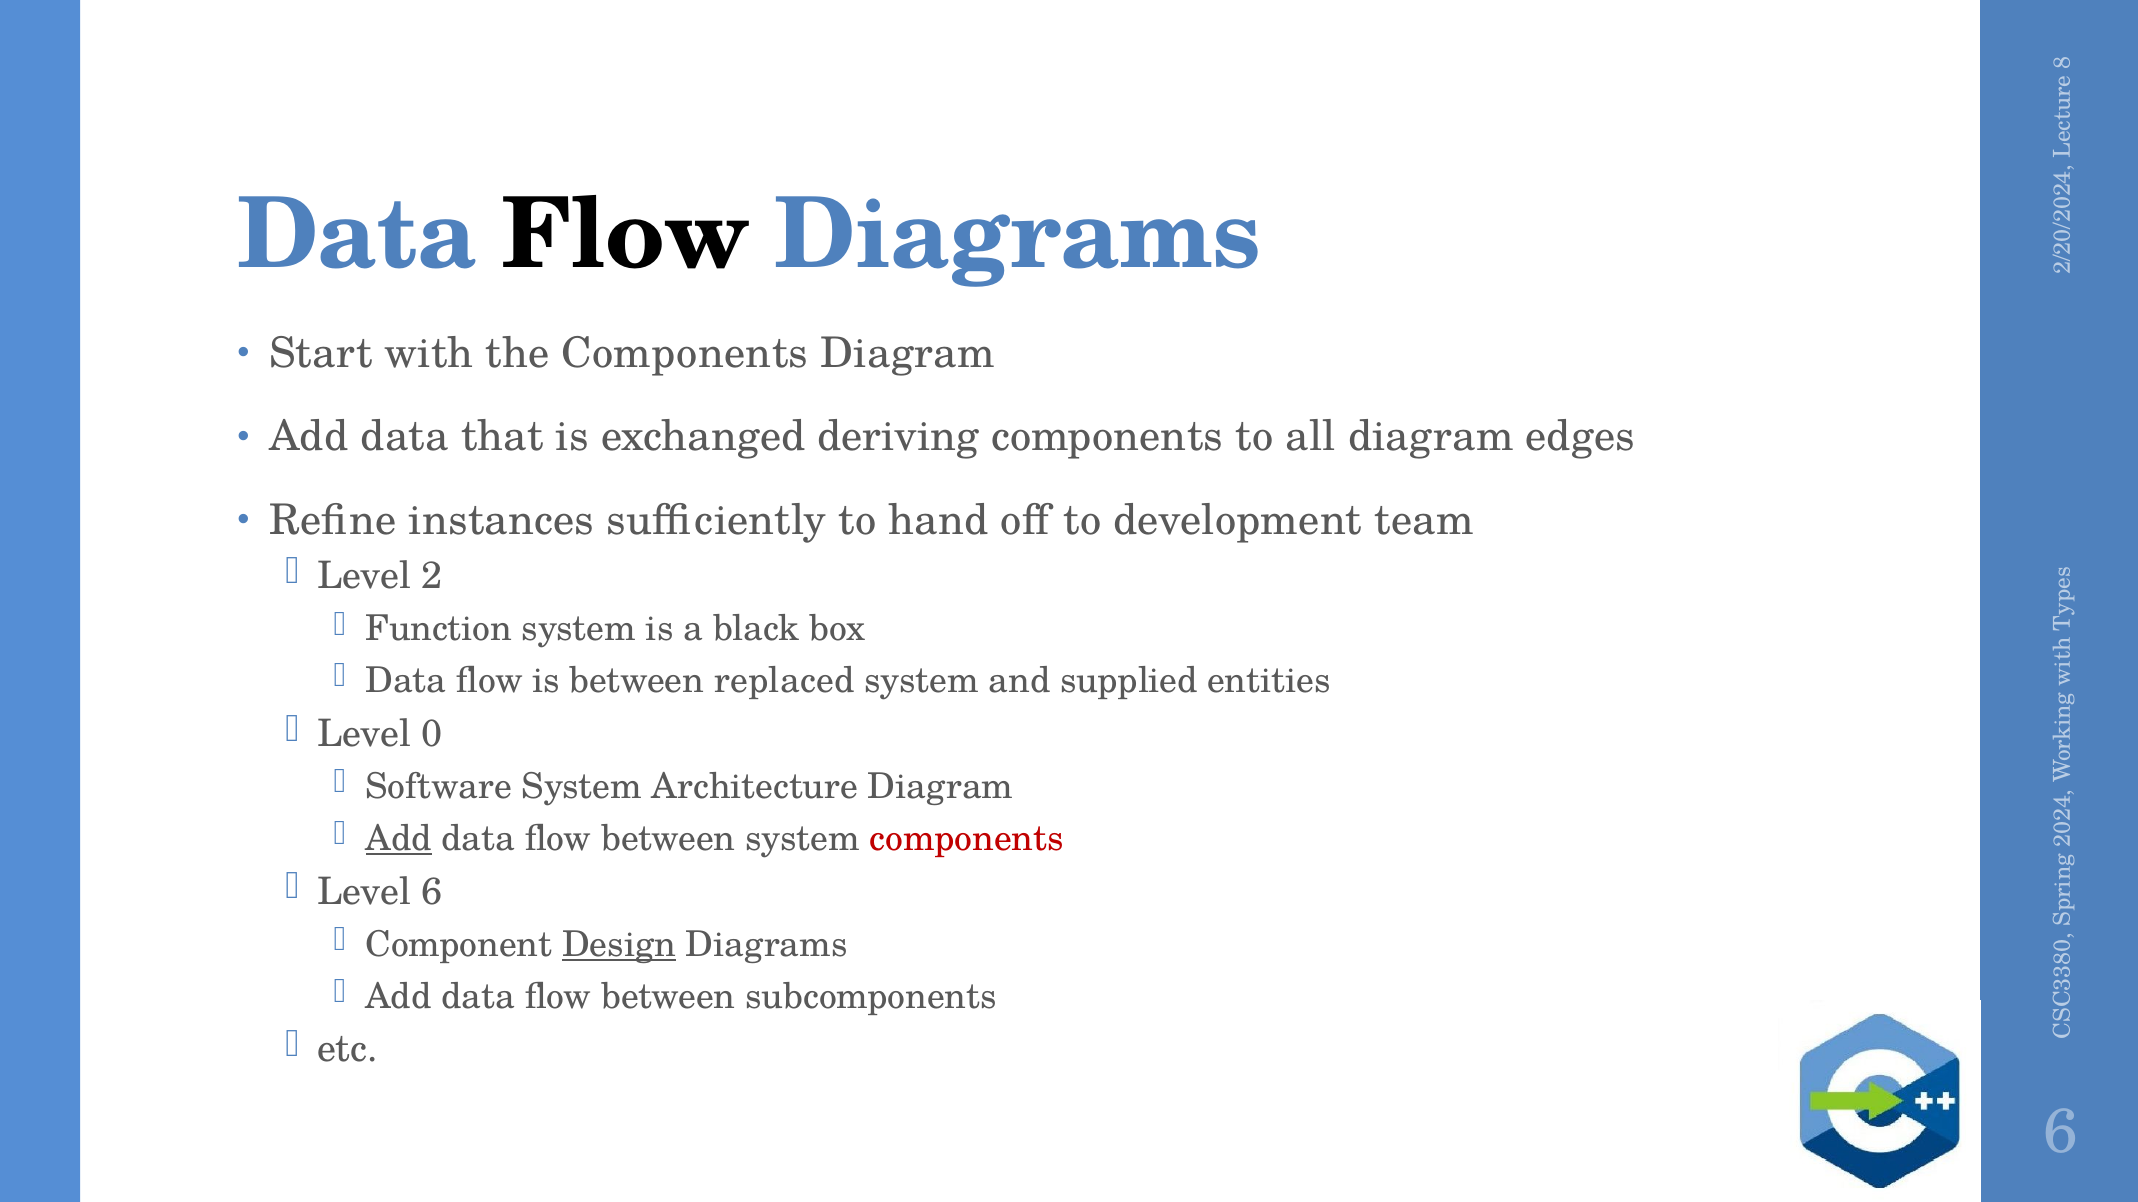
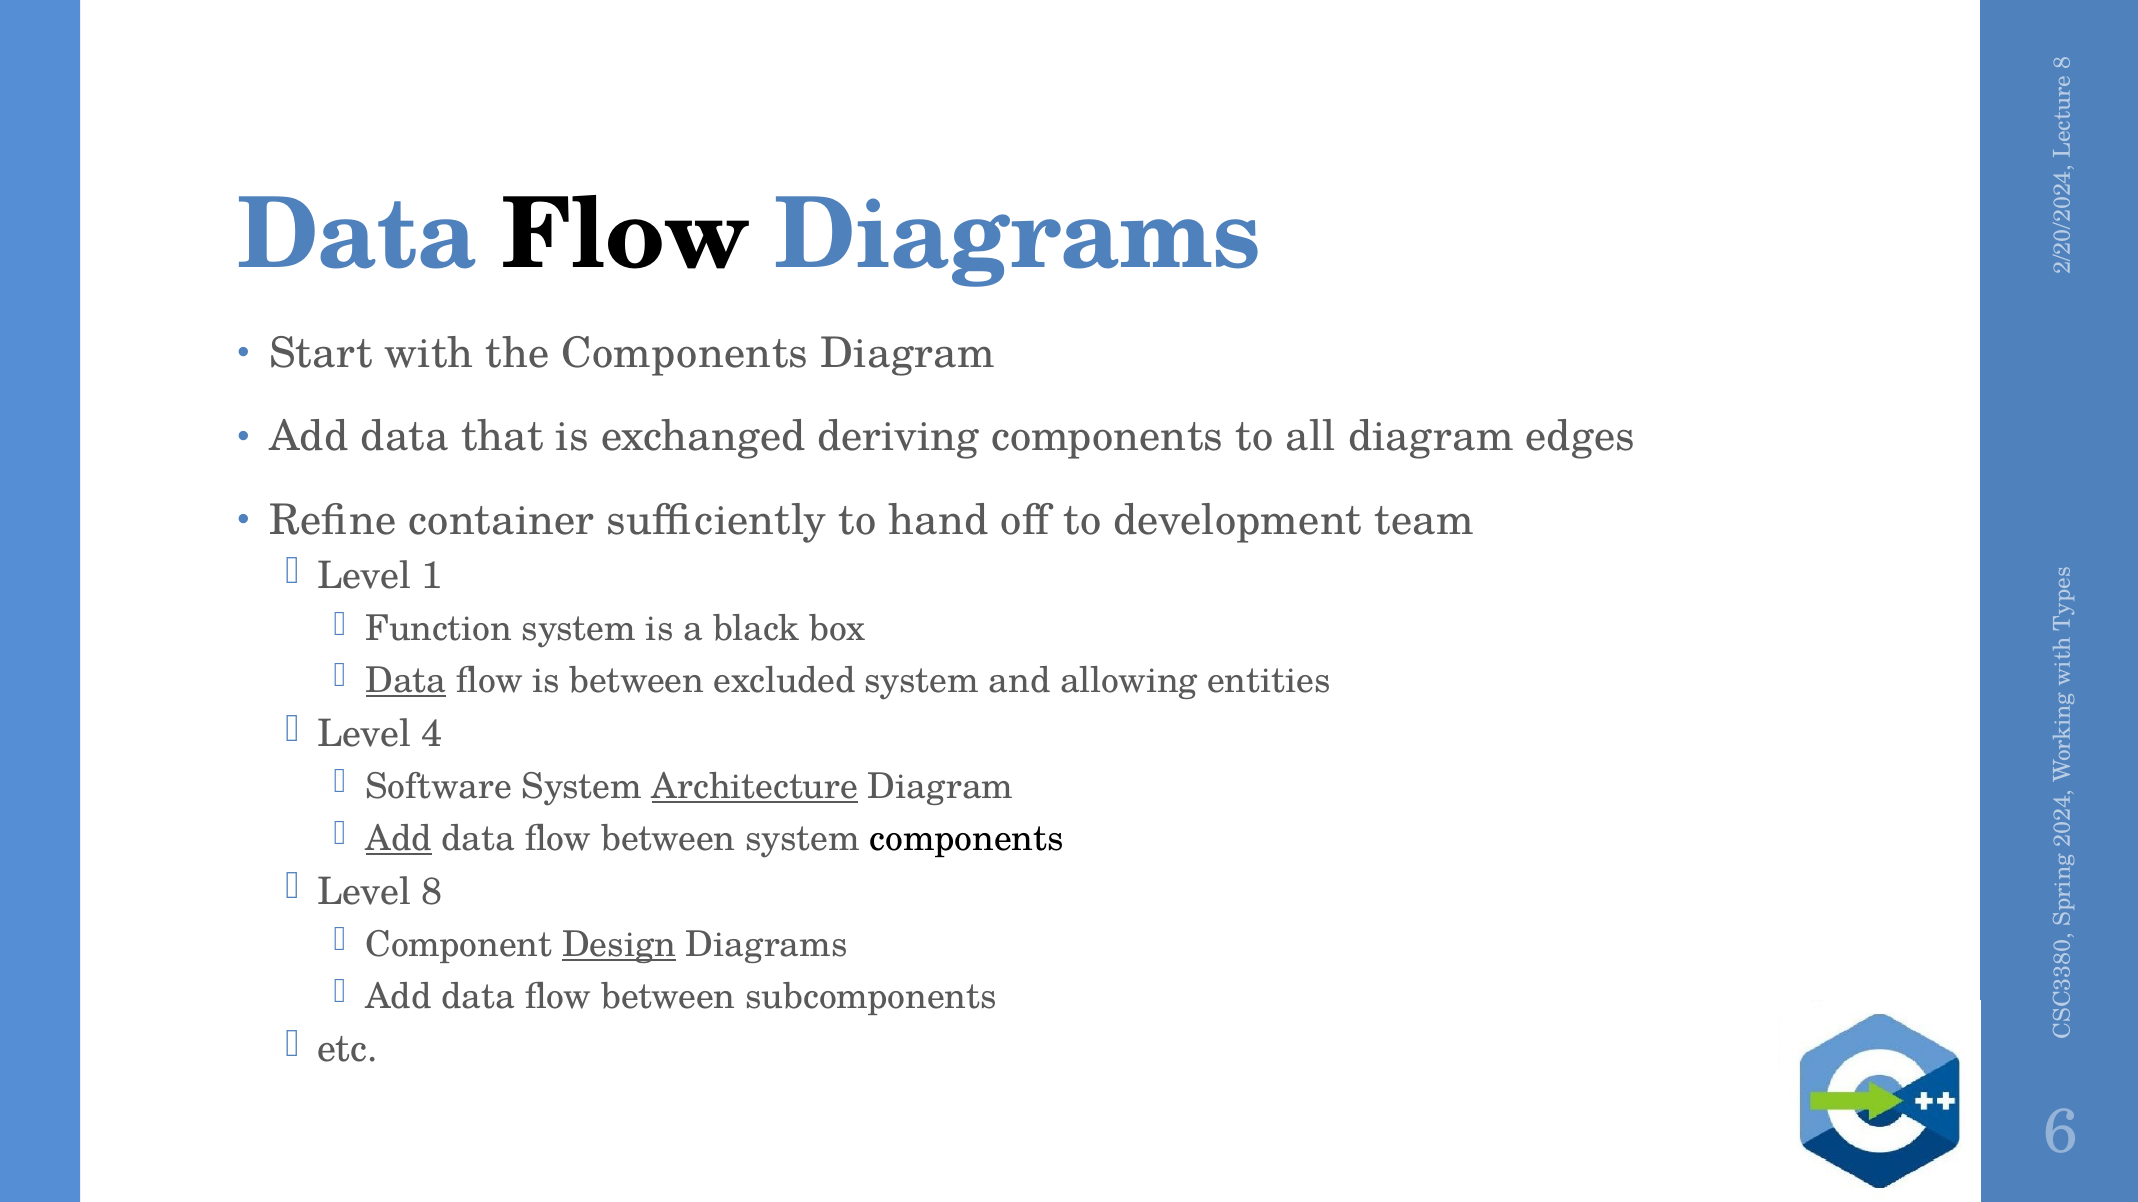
instances: instances -> container
Level 2: 2 -> 1
Data at (406, 681) underline: none -> present
replaced: replaced -> excluded
supplied: supplied -> allowing
Level 0: 0 -> 4
Architecture underline: none -> present
components at (967, 839) colour: red -> black
Level 6: 6 -> 8
